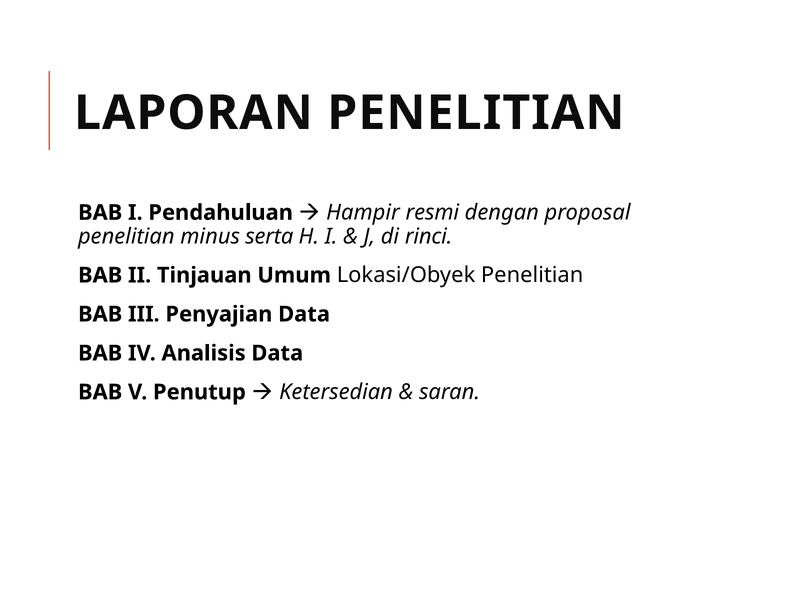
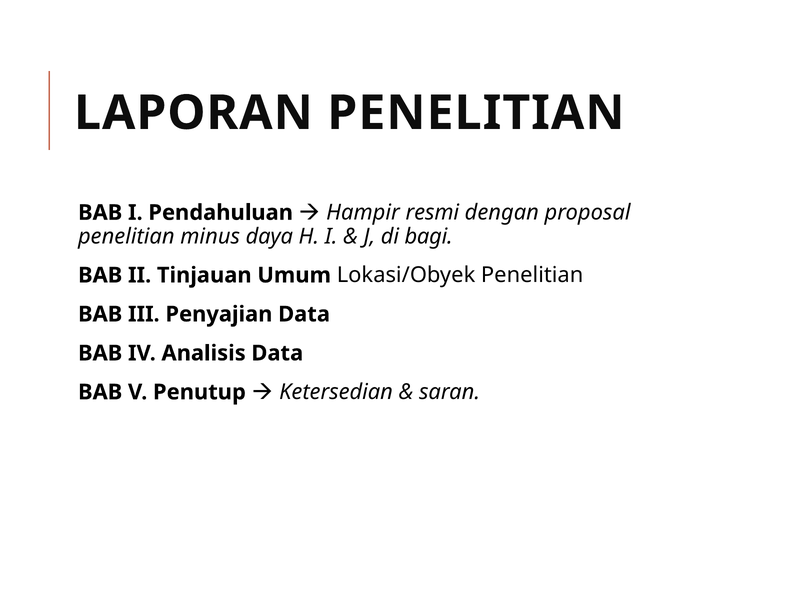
serta: serta -> daya
rinci: rinci -> bagi
